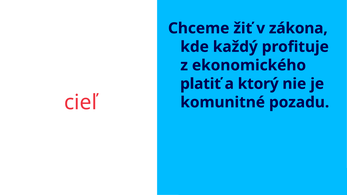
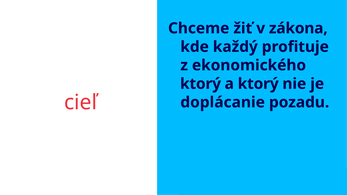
platiť at (201, 84): platiť -> ktorý
komunitné: komunitné -> doplácanie
